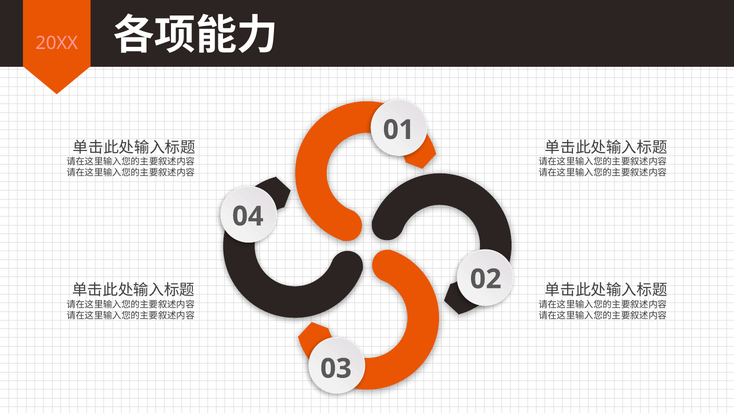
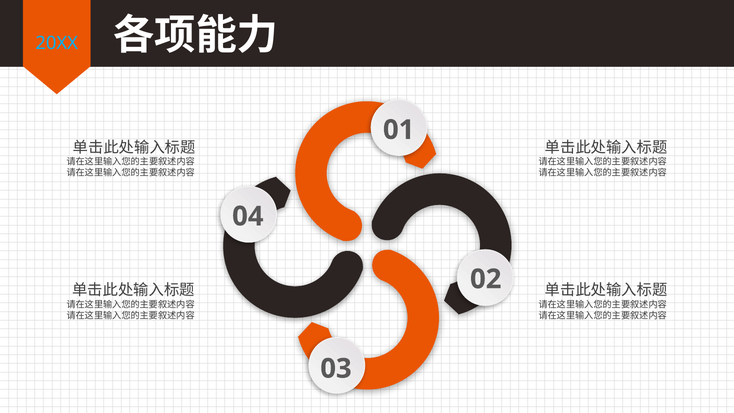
20XX colour: pink -> light blue
